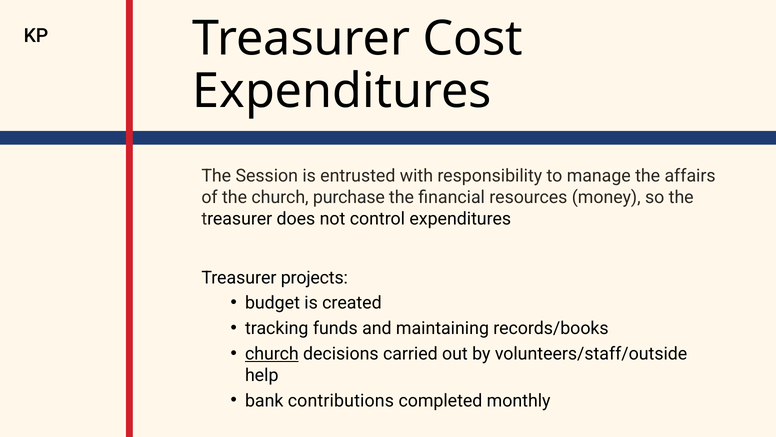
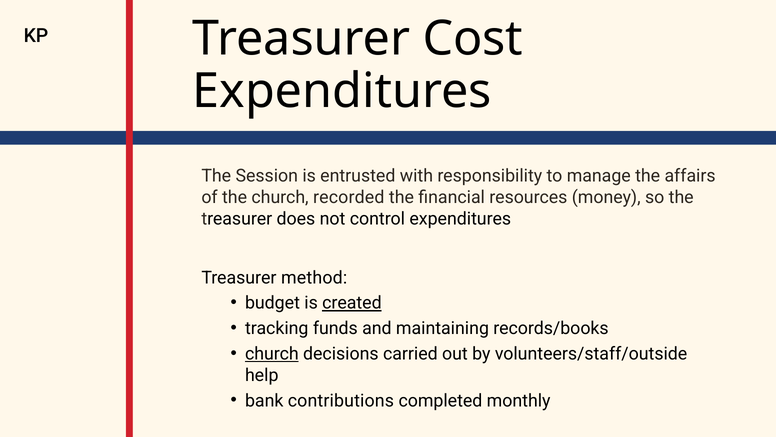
purchase: purchase -> recorded
projects: projects -> method
created underline: none -> present
